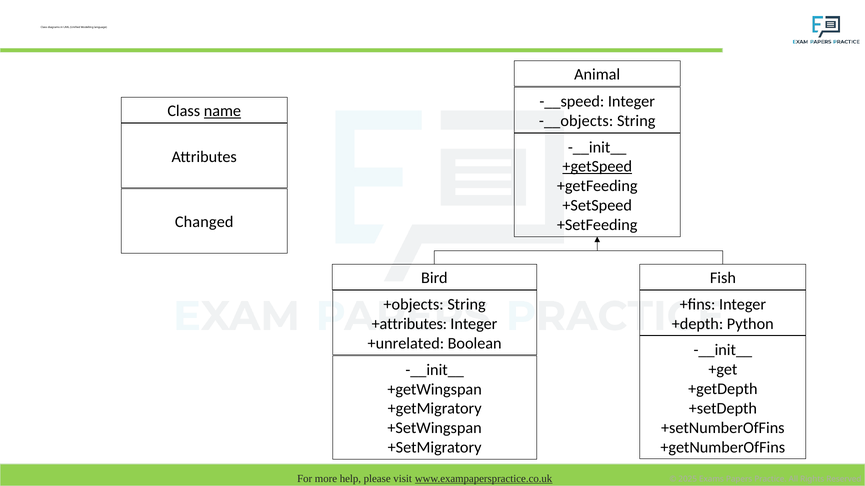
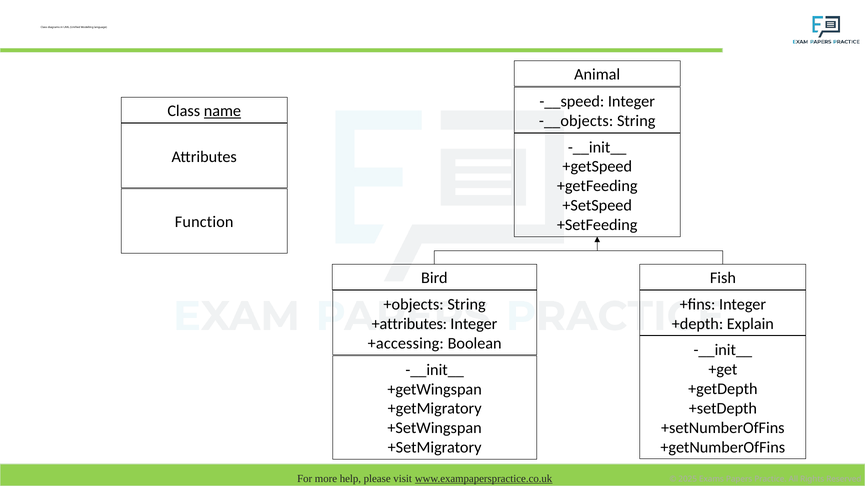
+getSpeed underline: present -> none
Changed: Changed -> Function
Python: Python -> Explain
+unrelated: +unrelated -> +accessing
